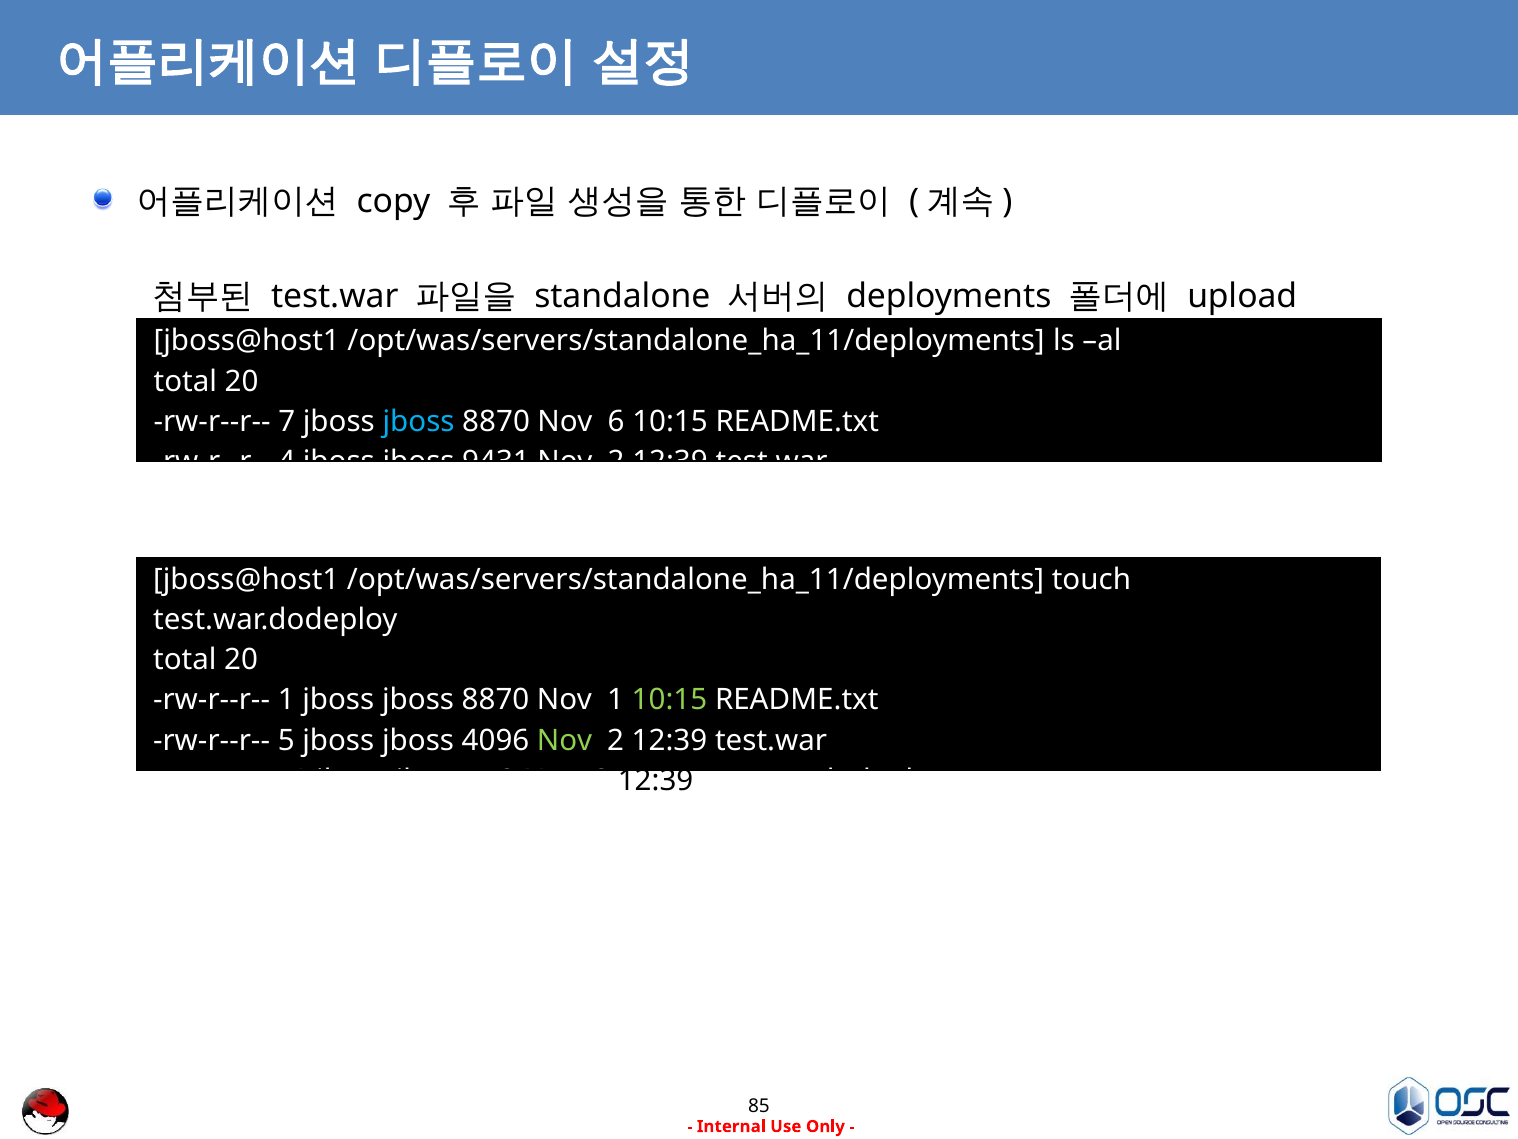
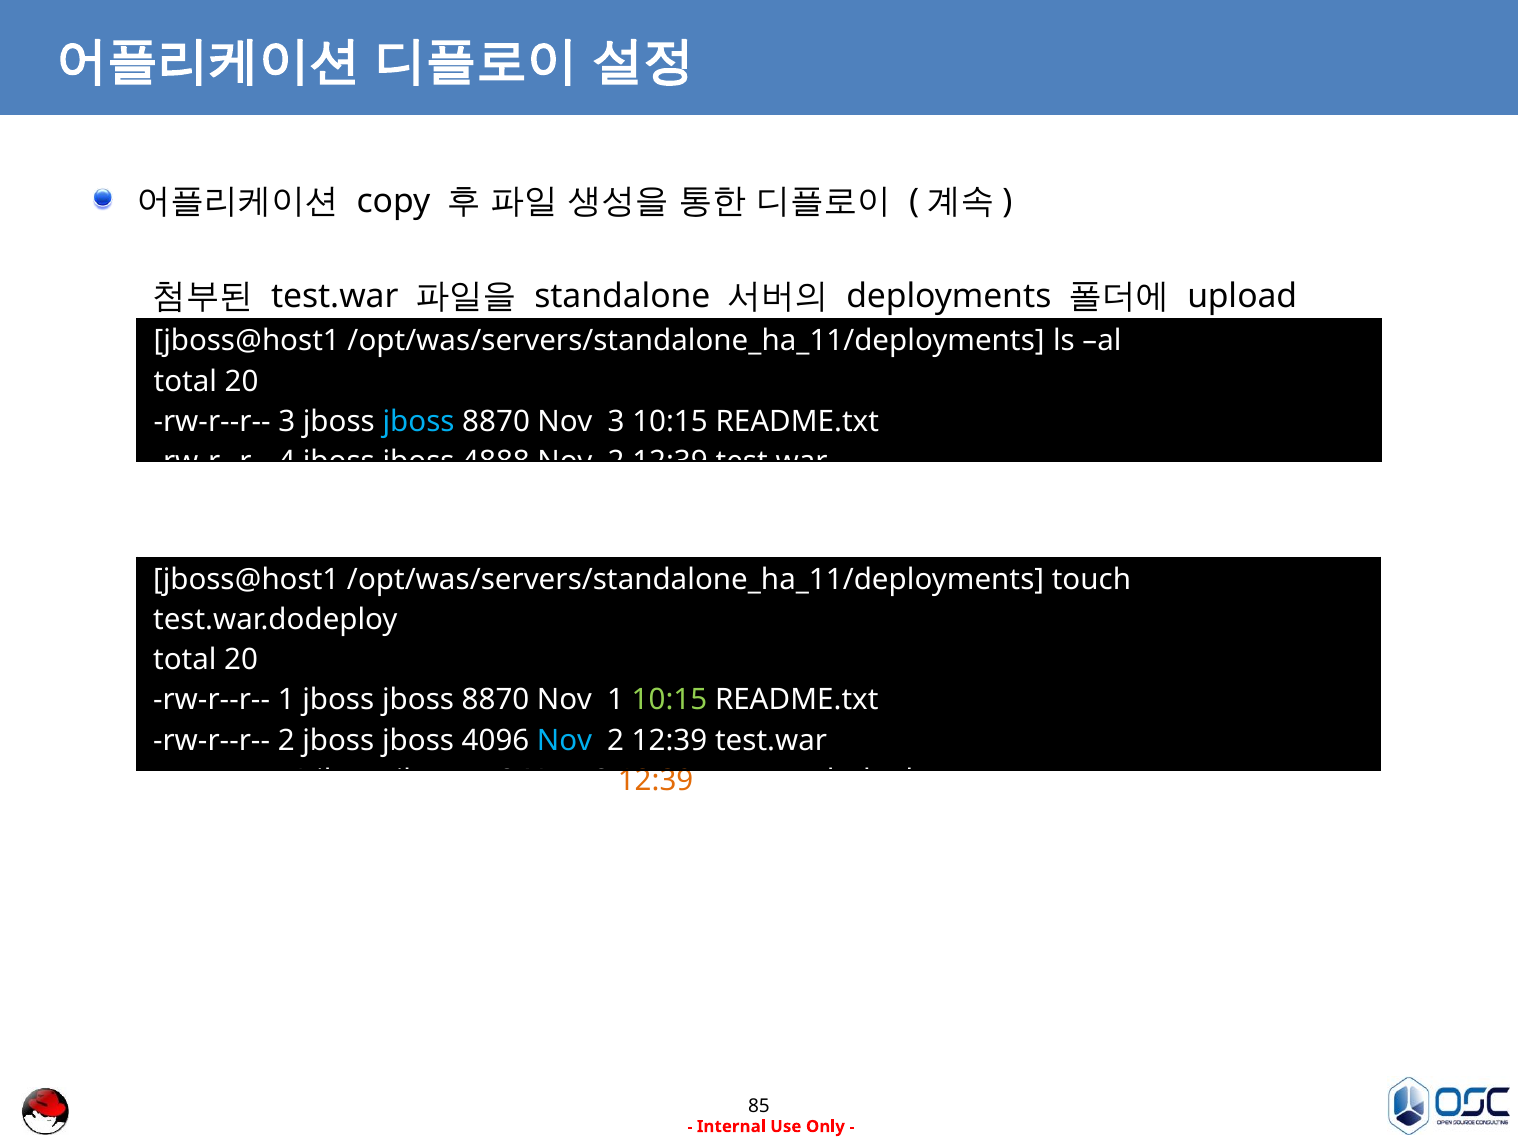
rw-r--r-- 7: 7 -> 3
Nov 6: 6 -> 3
9431: 9431 -> 4888
rw-r--r-- 5: 5 -> 2
Nov at (564, 740) colour: light green -> light blue
12:39 at (656, 780) colour: black -> orange
